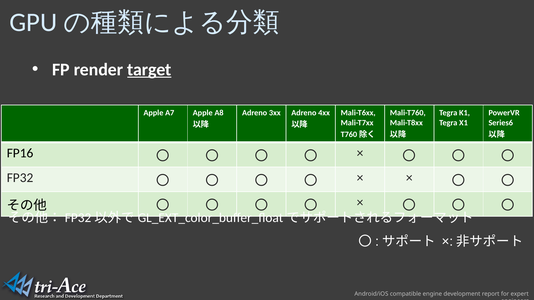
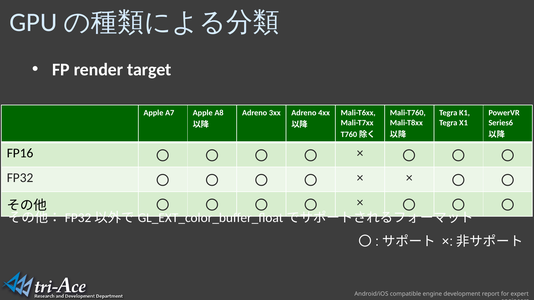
target underline: present -> none
